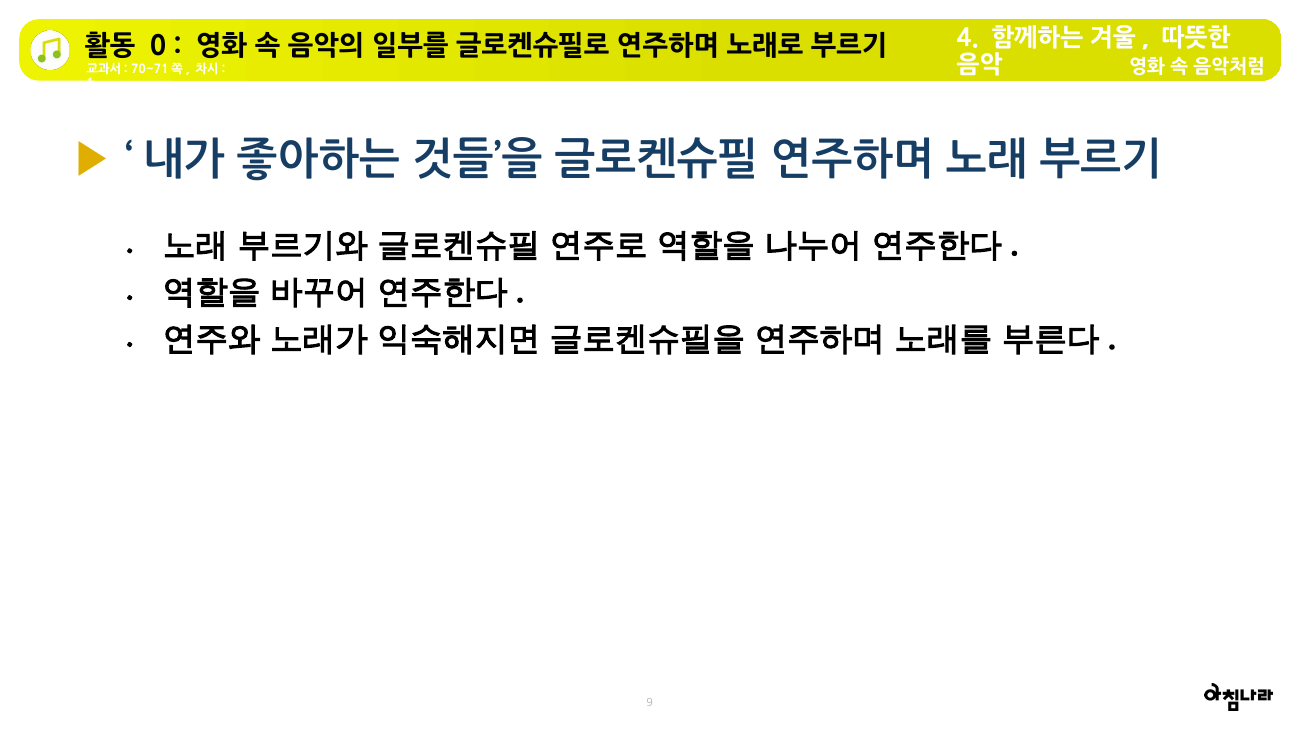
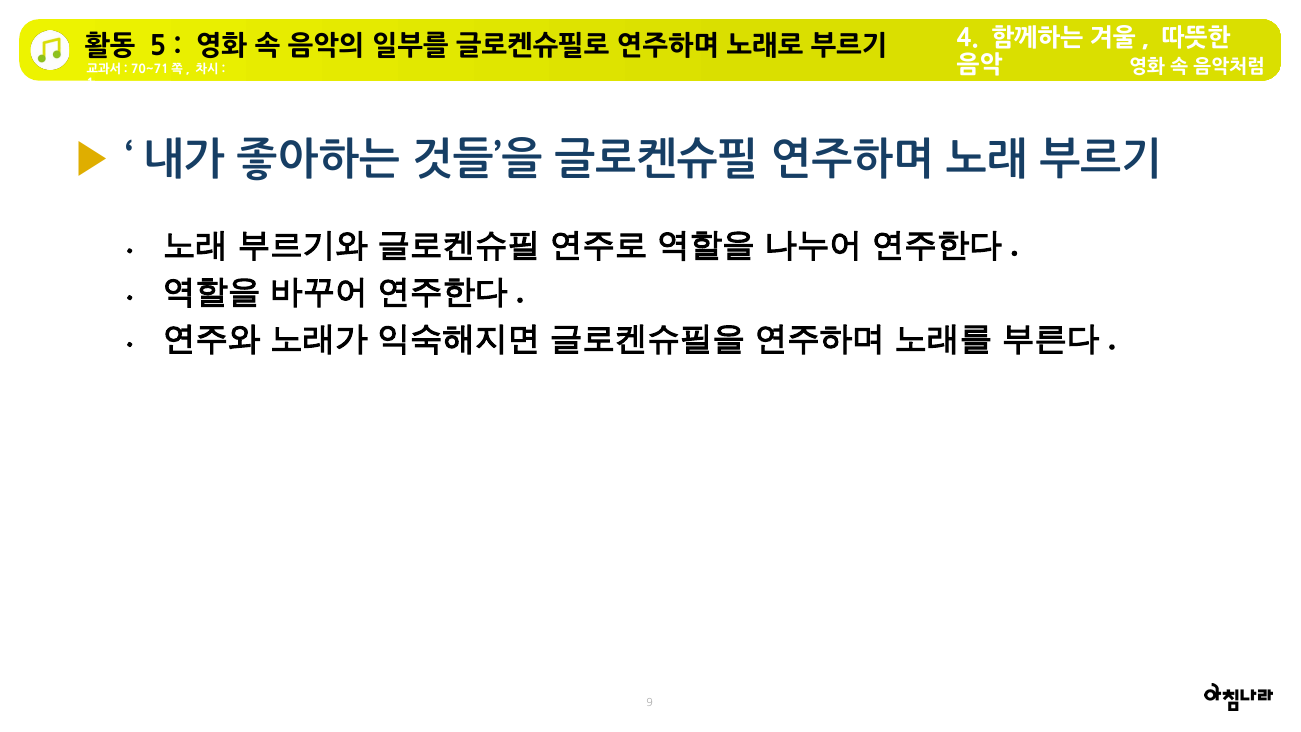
0: 0 -> 5
